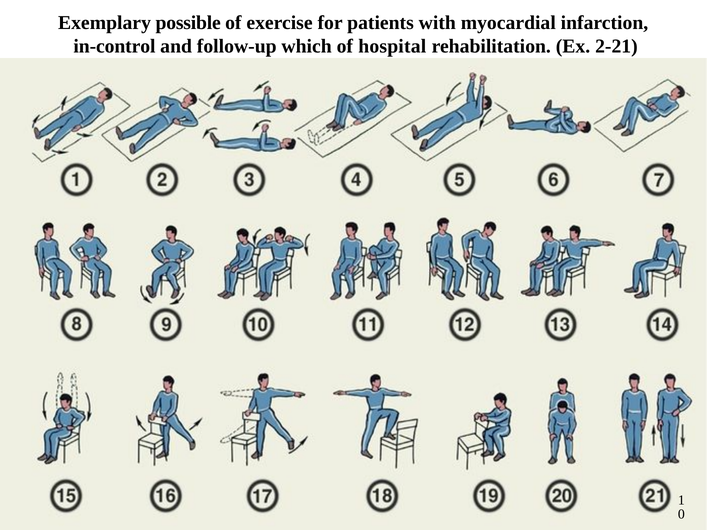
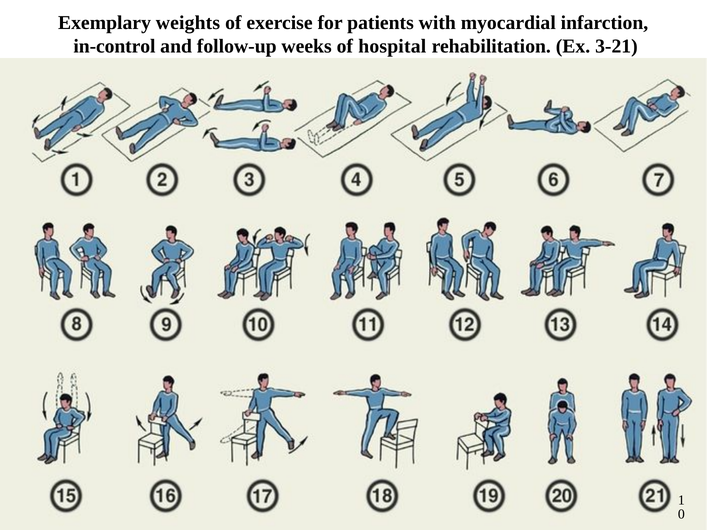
possible: possible -> weights
which: which -> weeks
2-21: 2-21 -> 3-21
